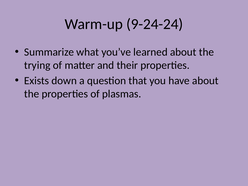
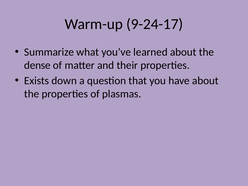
9-24-24: 9-24-24 -> 9-24-17
trying: trying -> dense
